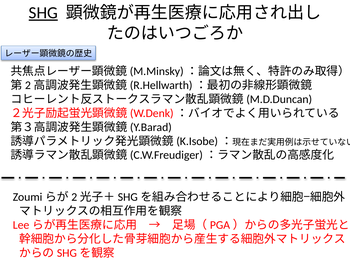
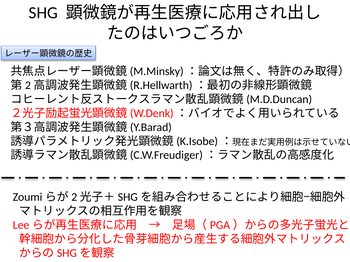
SHG underline: present -> none
